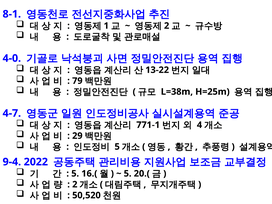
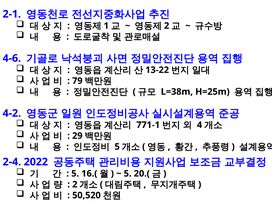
8-1: 8-1 -> 2-1
4-0: 4-0 -> 4-6
4-7: 4-7 -> 4-2
9-4: 9-4 -> 2-4
